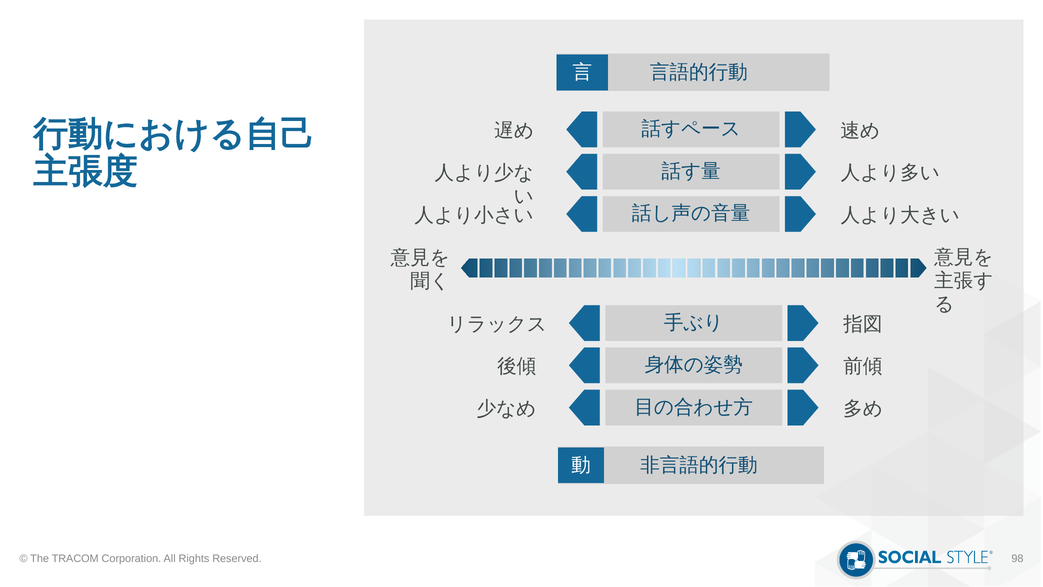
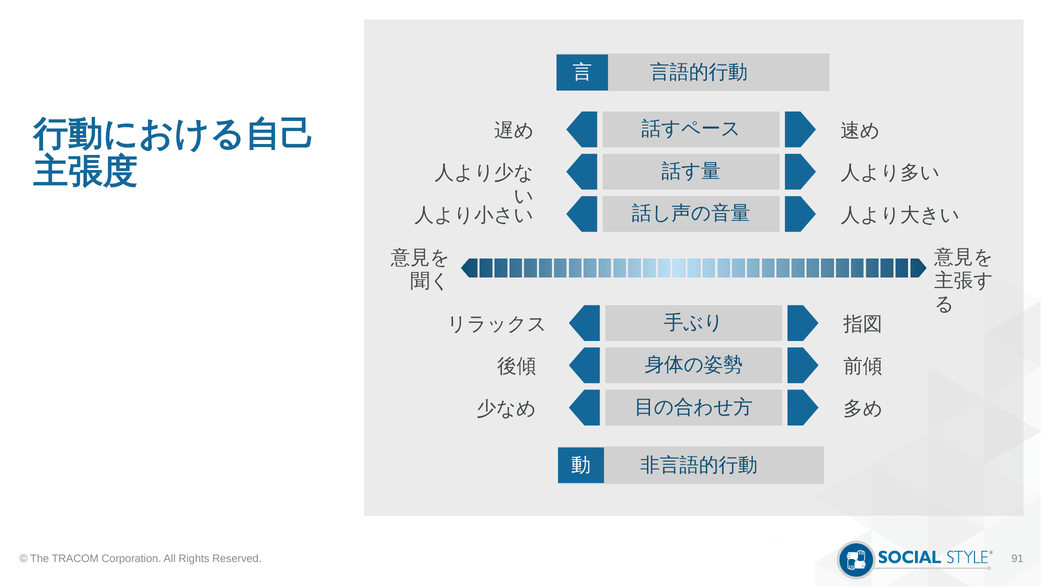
98: 98 -> 91
